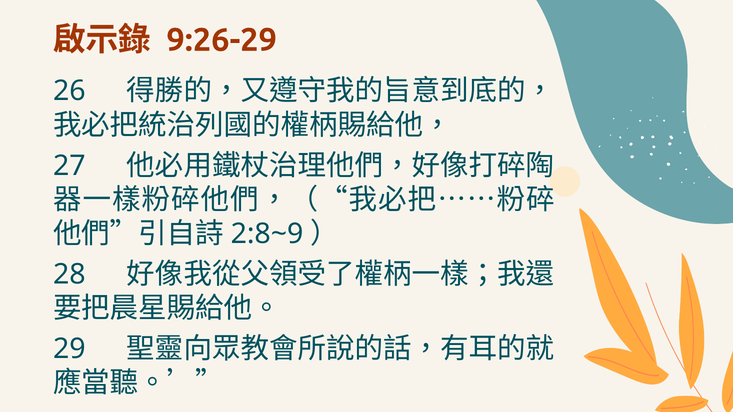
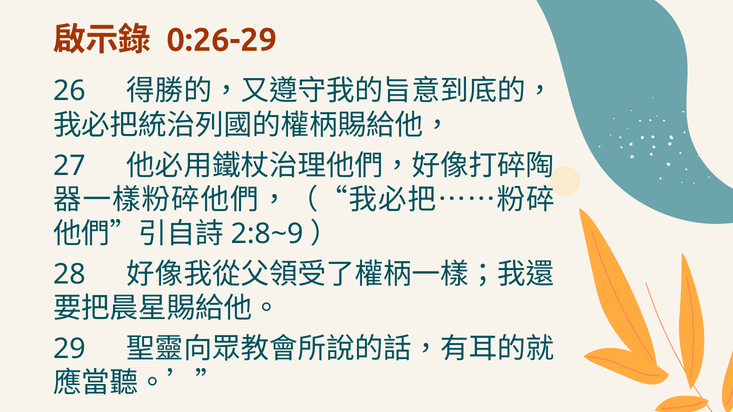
9:26-29: 9:26-29 -> 0:26-29
